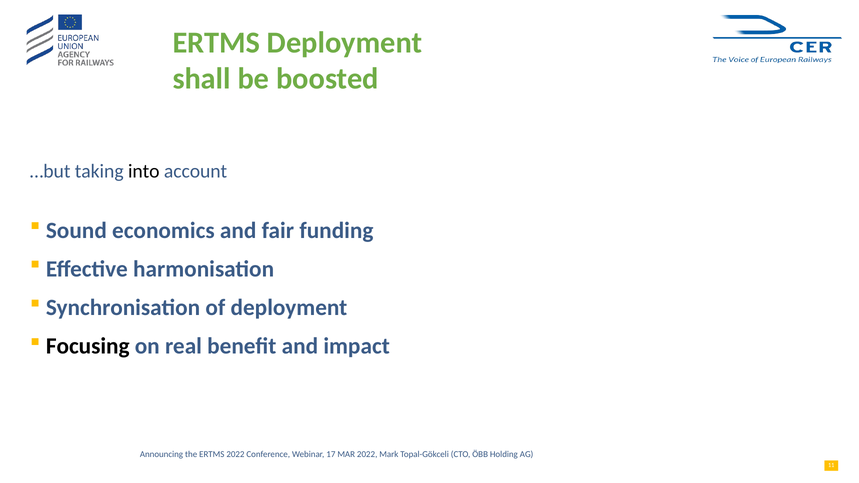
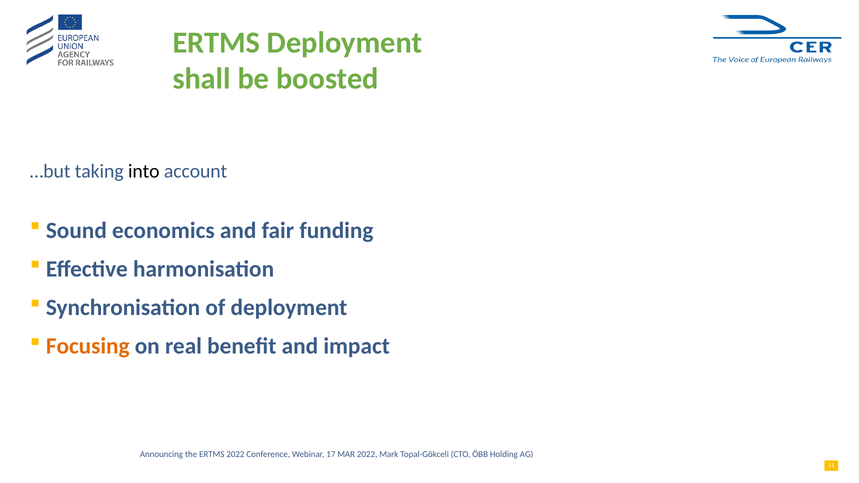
Focusing colour: black -> orange
